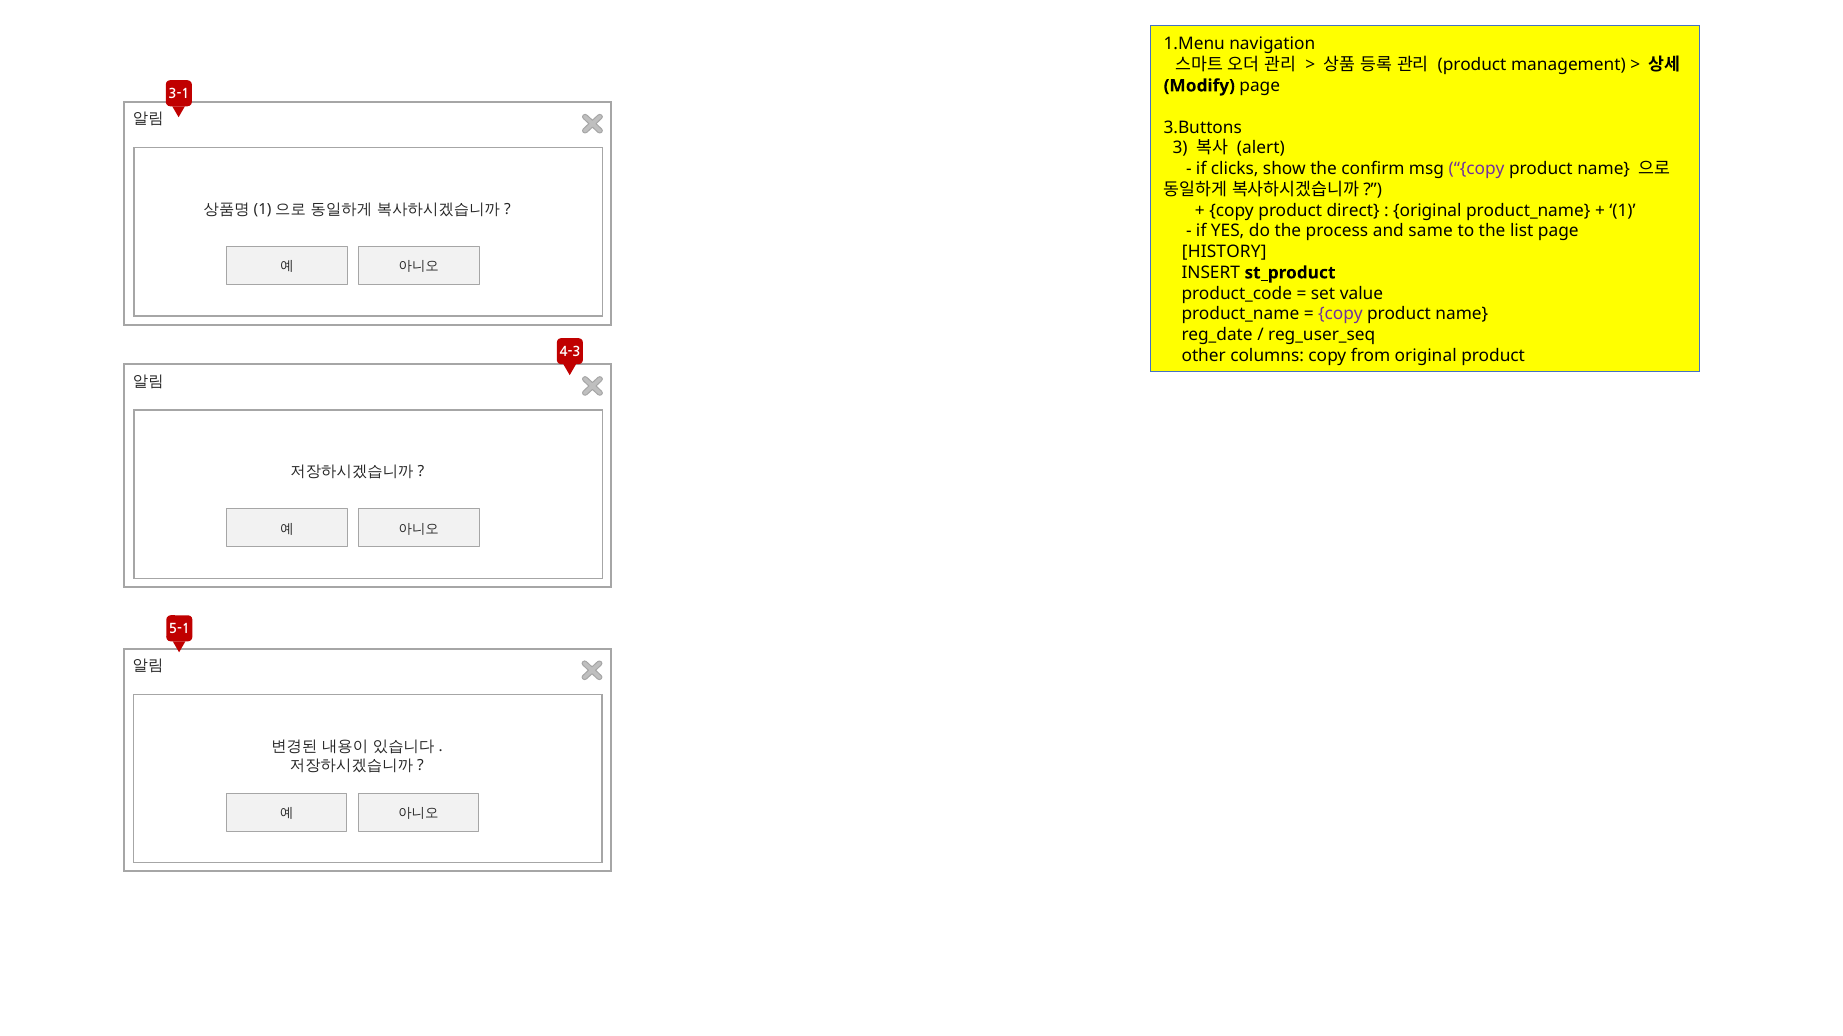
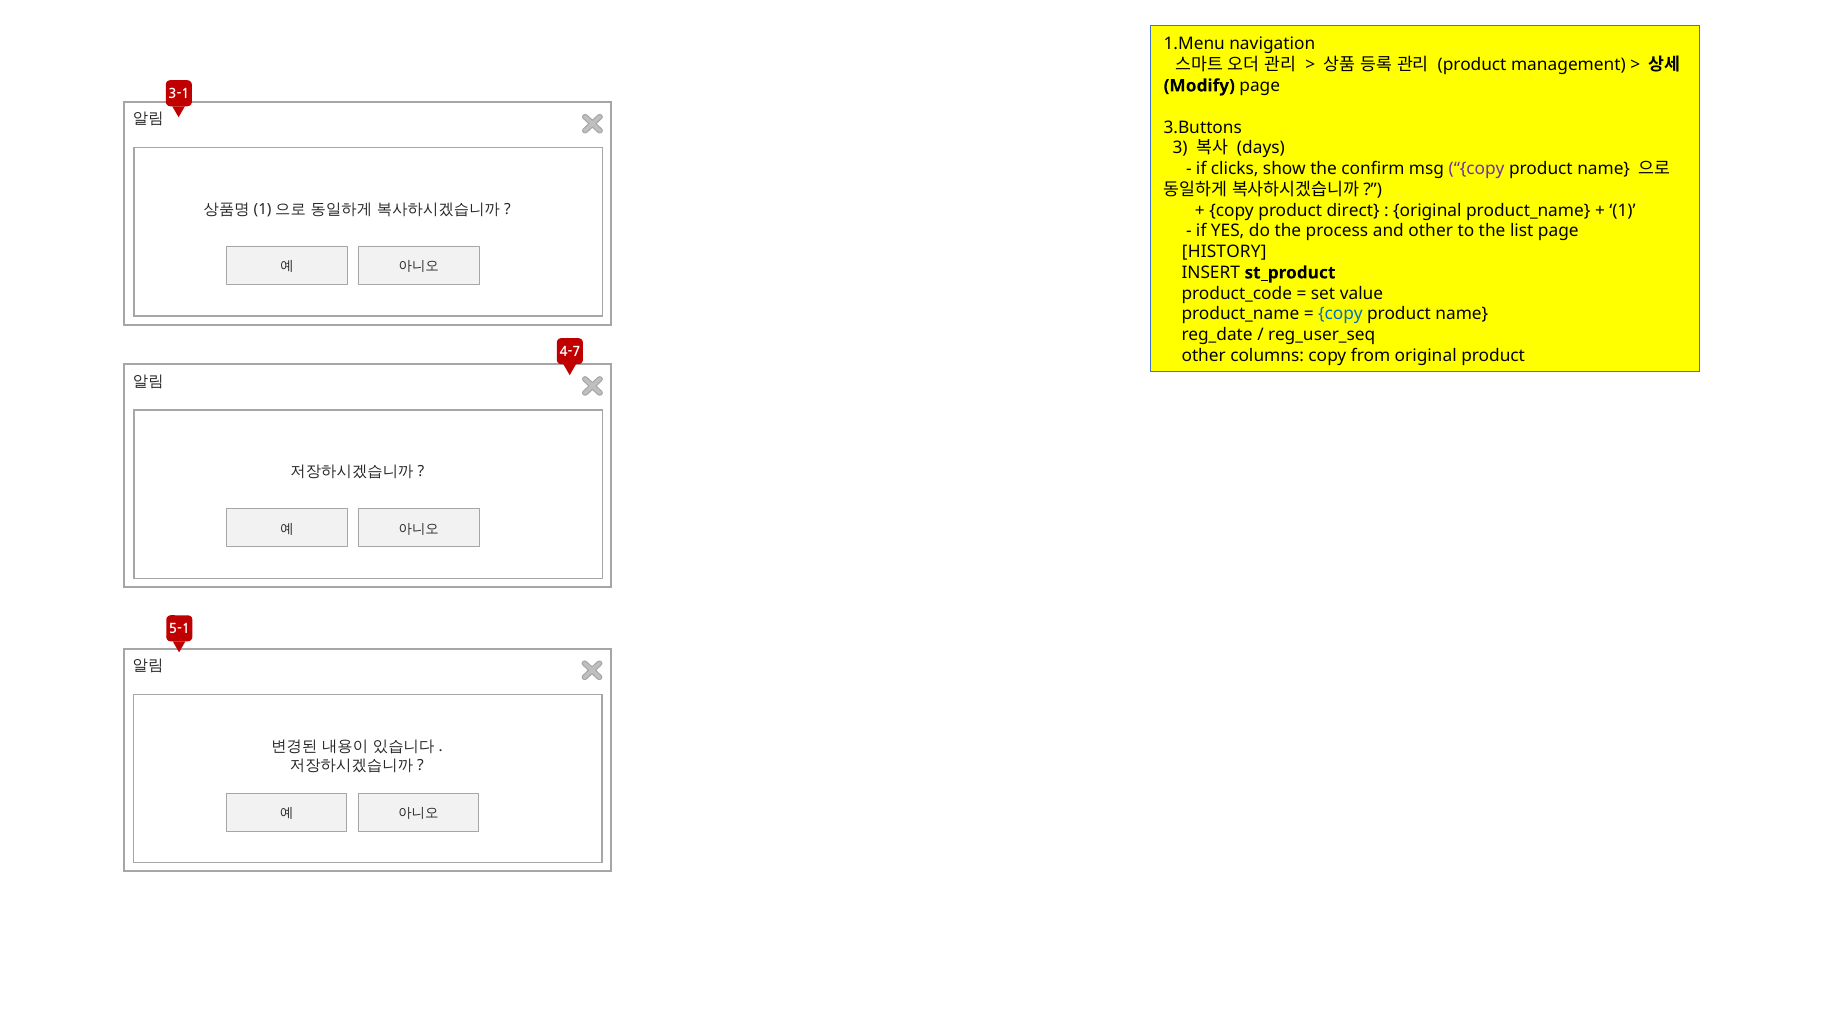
alert: alert -> days
and same: same -> other
copy at (1340, 314) colour: purple -> blue
4-3: 4-3 -> 4-7
